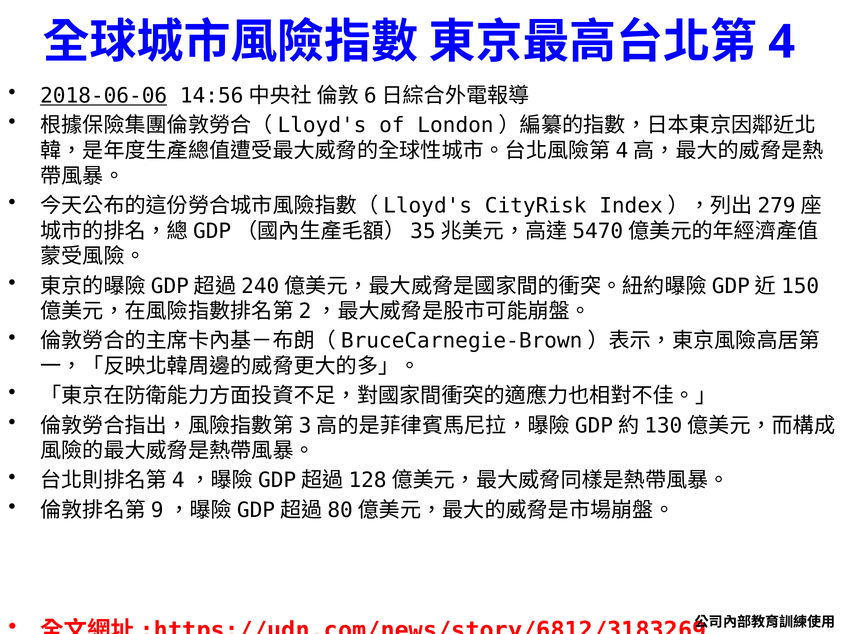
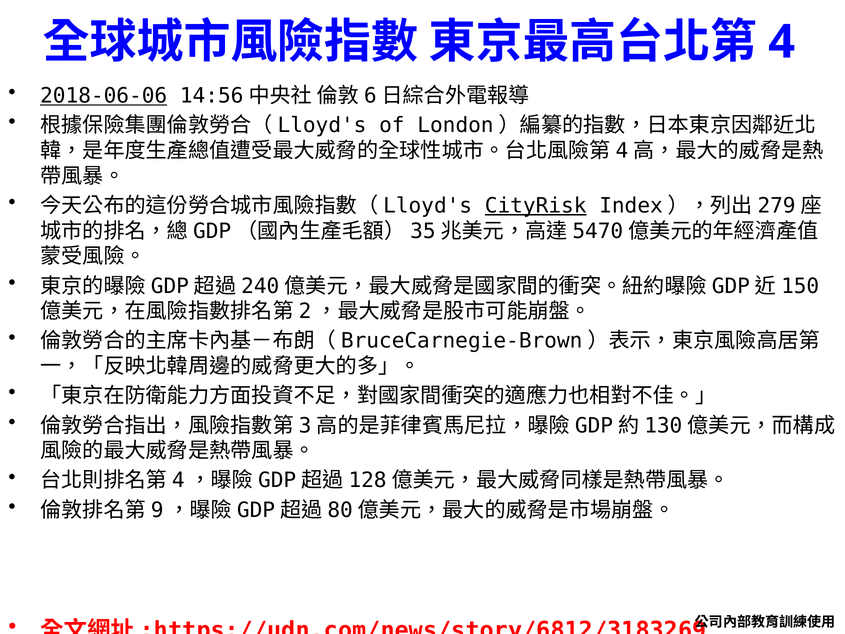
CityRisk underline: none -> present
